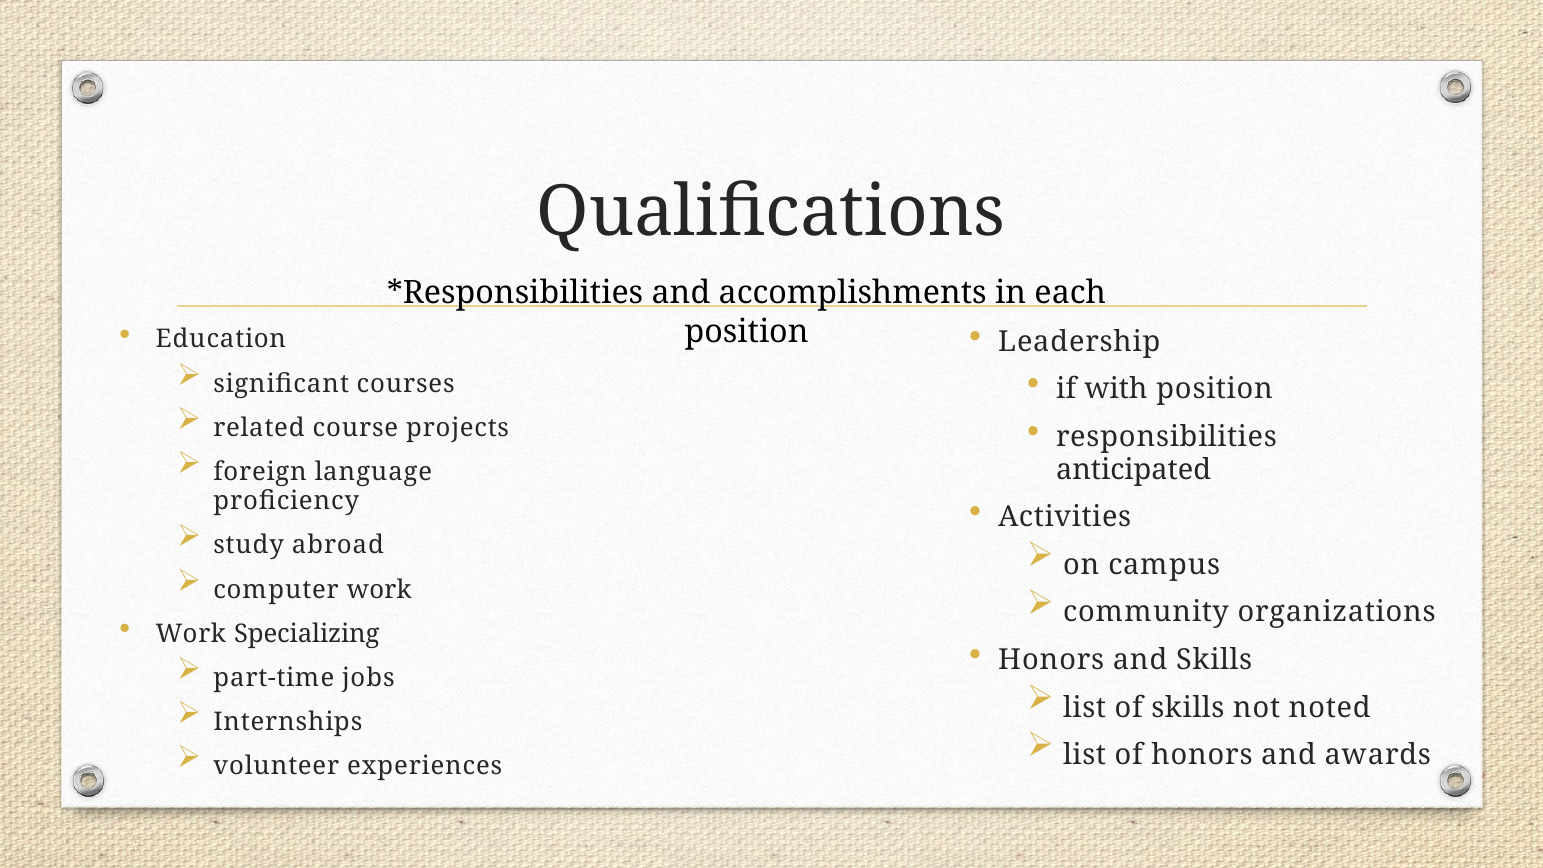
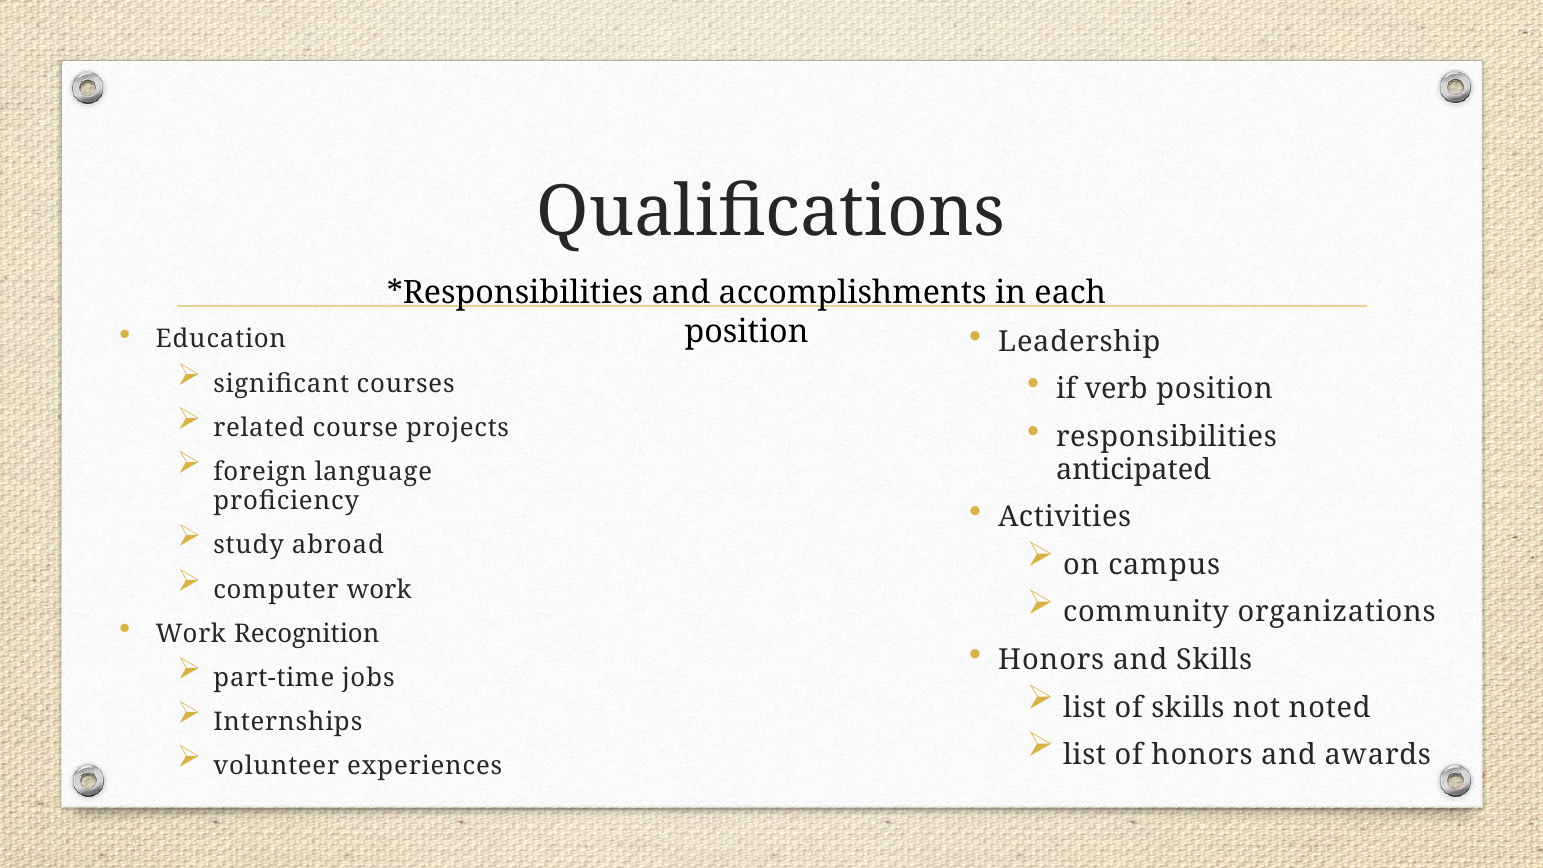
with: with -> verb
Specializing: Specializing -> Recognition
